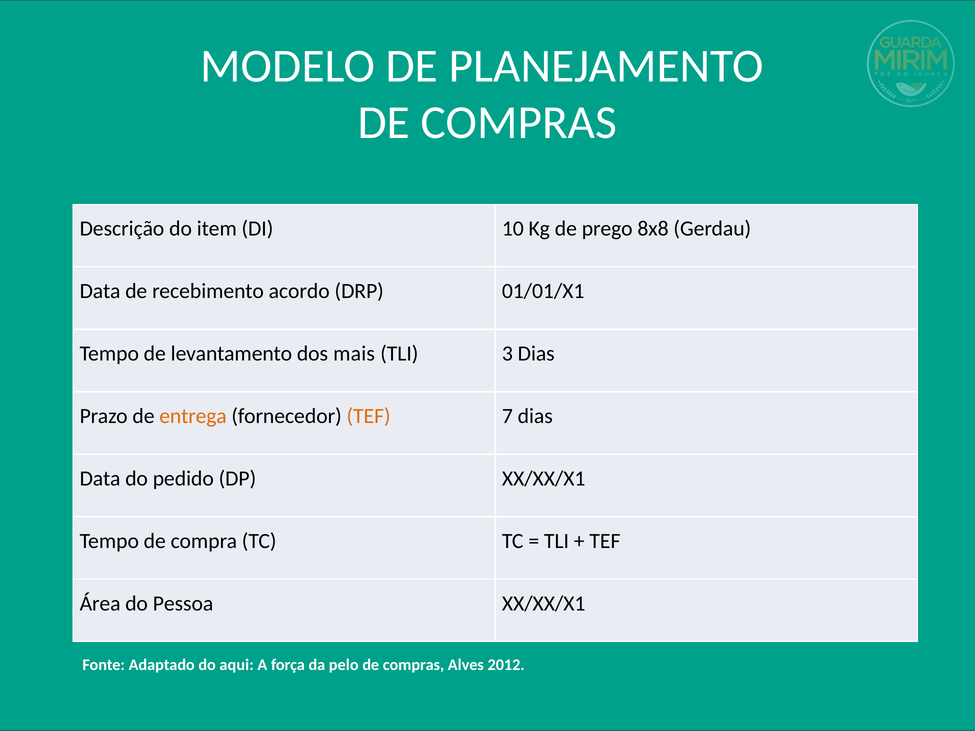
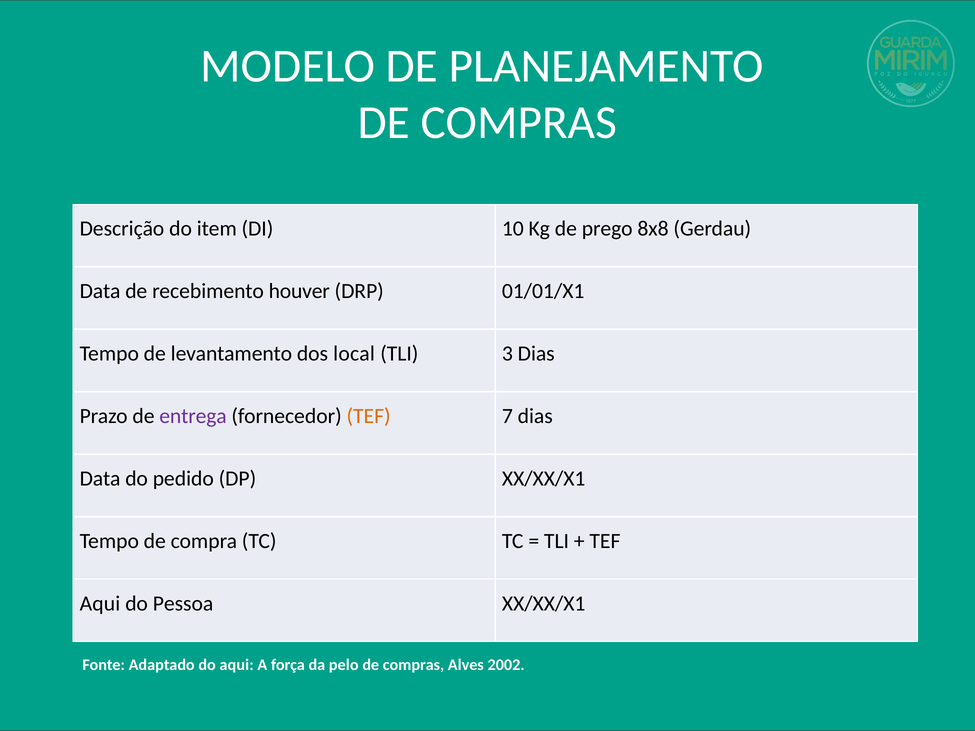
acordo: acordo -> houver
mais: mais -> local
entrega colour: orange -> purple
Área at (100, 604): Área -> Aqui
2012: 2012 -> 2002
